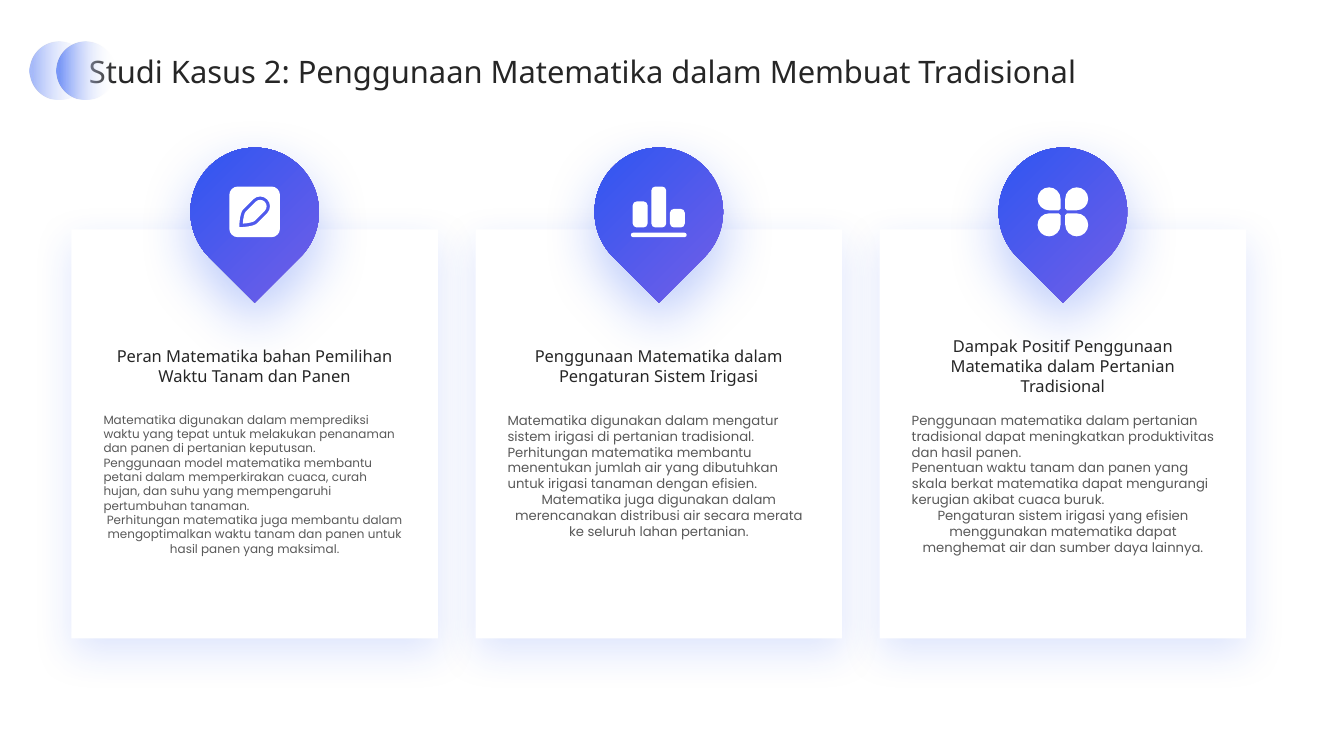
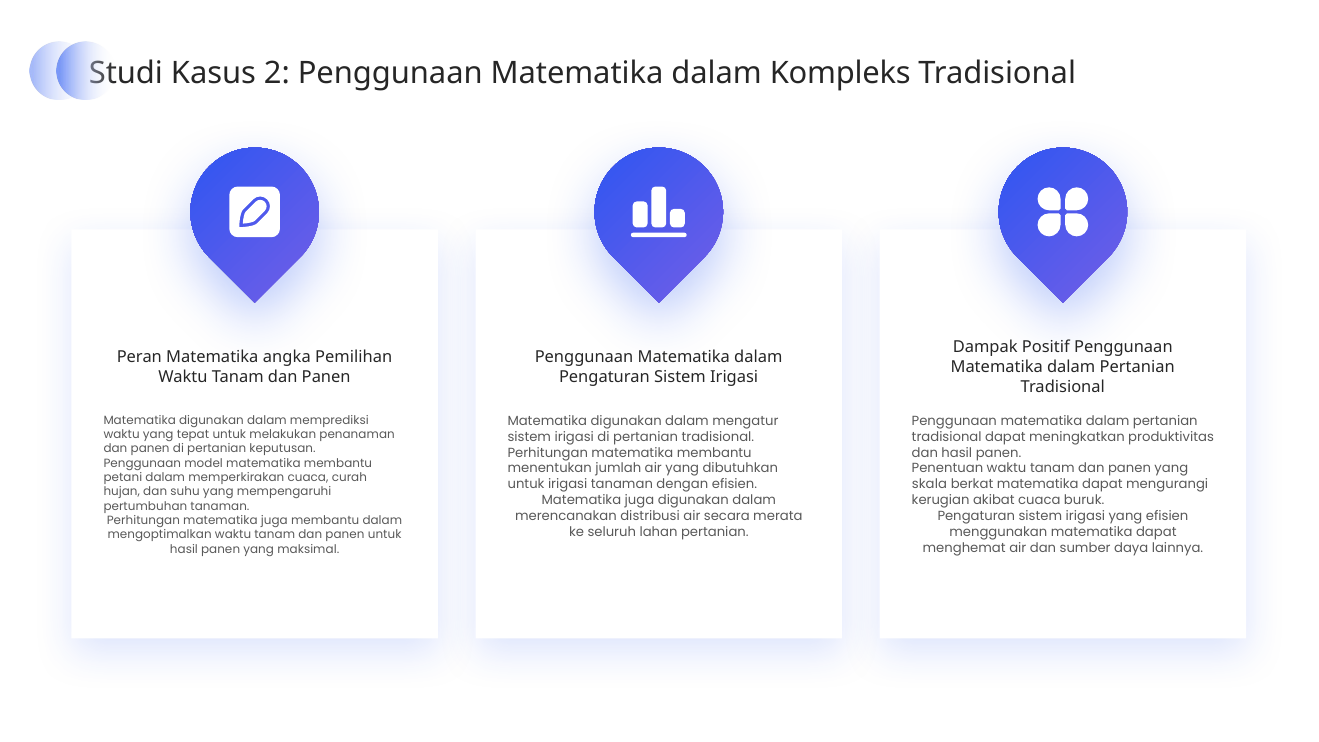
Membuat: Membuat -> Kompleks
bahan: bahan -> angka
